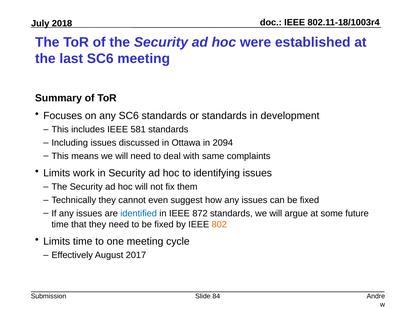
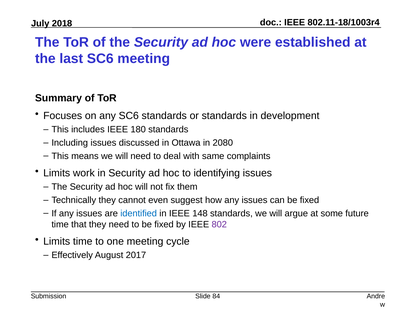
581: 581 -> 180
2094: 2094 -> 2080
872: 872 -> 148
802 colour: orange -> purple
